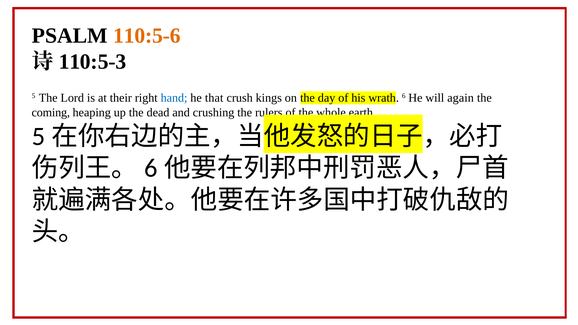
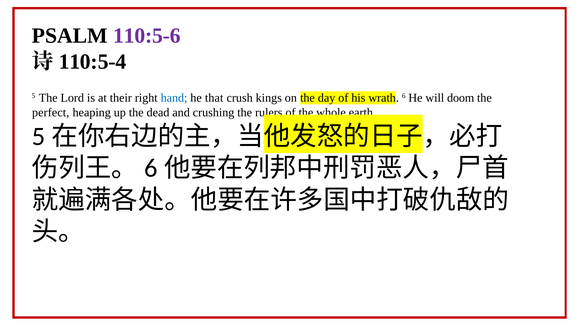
110:5-6 colour: orange -> purple
110:5-3: 110:5-3 -> 110:5-4
again: again -> doom
coming: coming -> perfect
